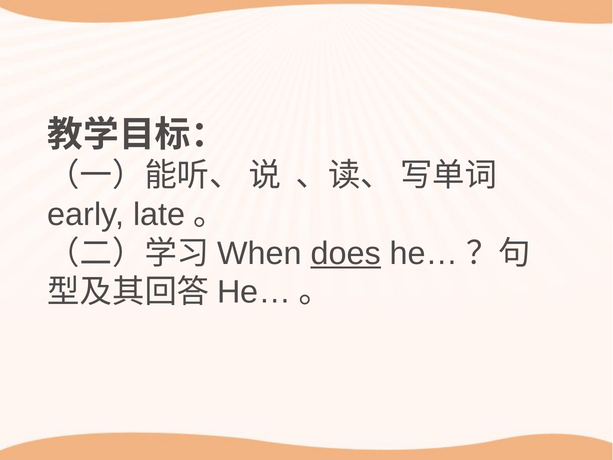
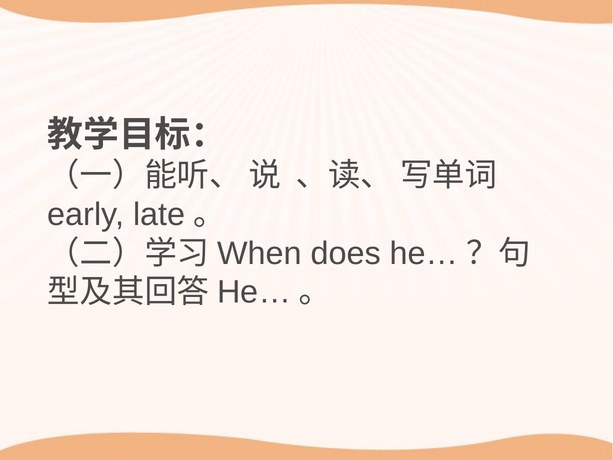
does underline: present -> none
